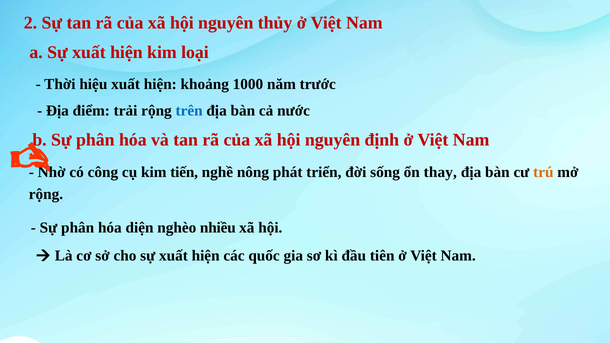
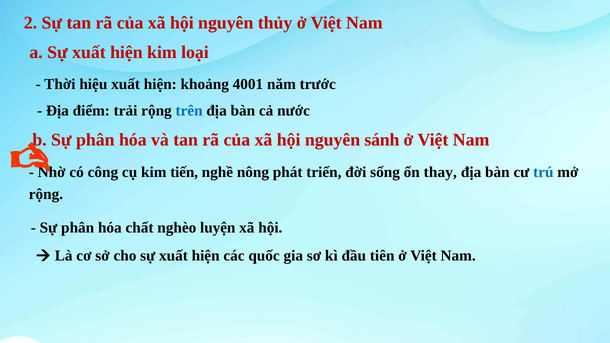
1000: 1000 -> 4001
định: định -> sánh
trú colour: orange -> blue
diện: diện -> chất
nhiều: nhiều -> luyện
